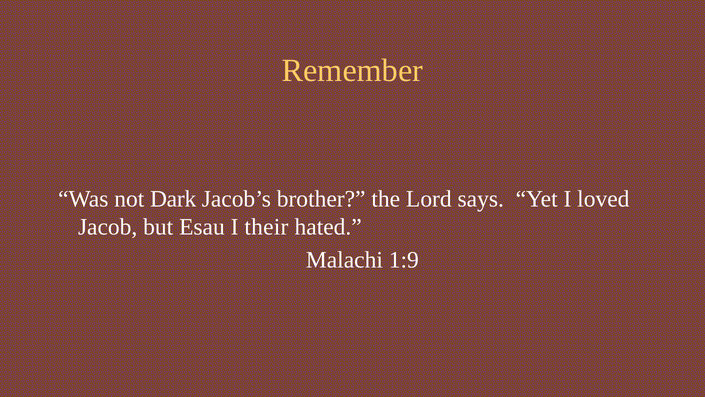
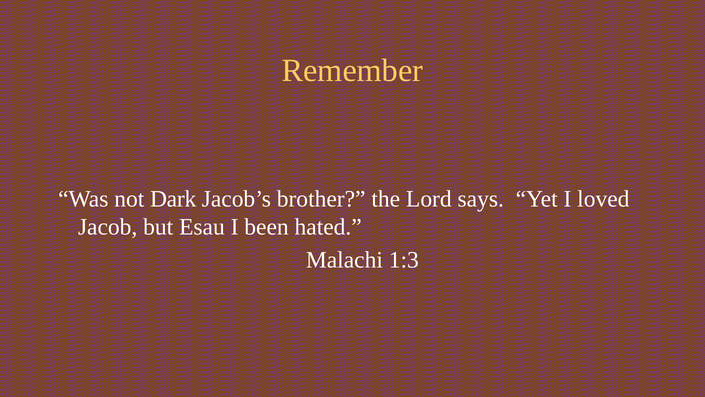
their: their -> been
1:9: 1:9 -> 1:3
